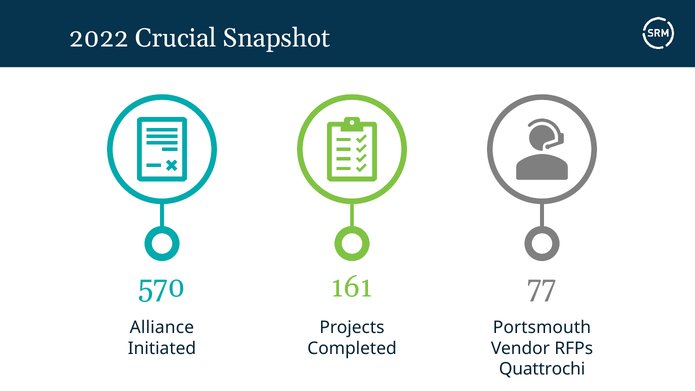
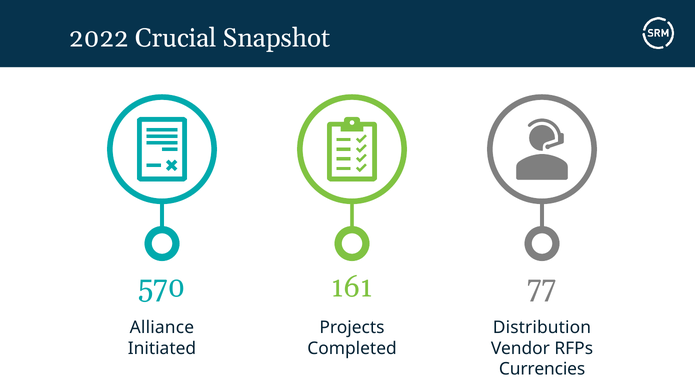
Portsmouth: Portsmouth -> Distribution
Quattrochi: Quattrochi -> Currencies
